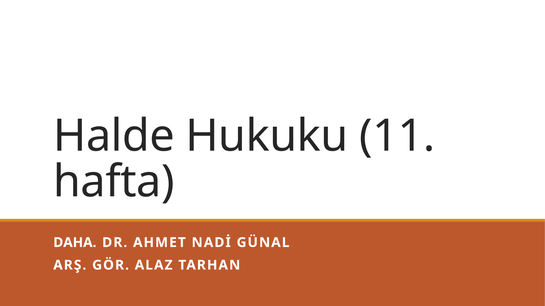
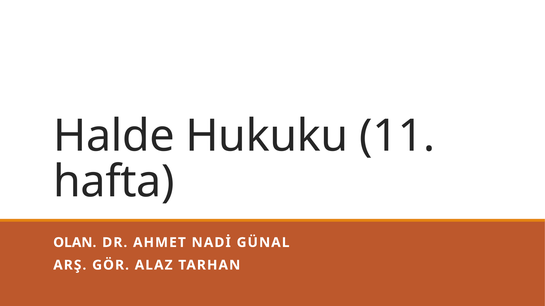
DAHA: DAHA -> OLAN
